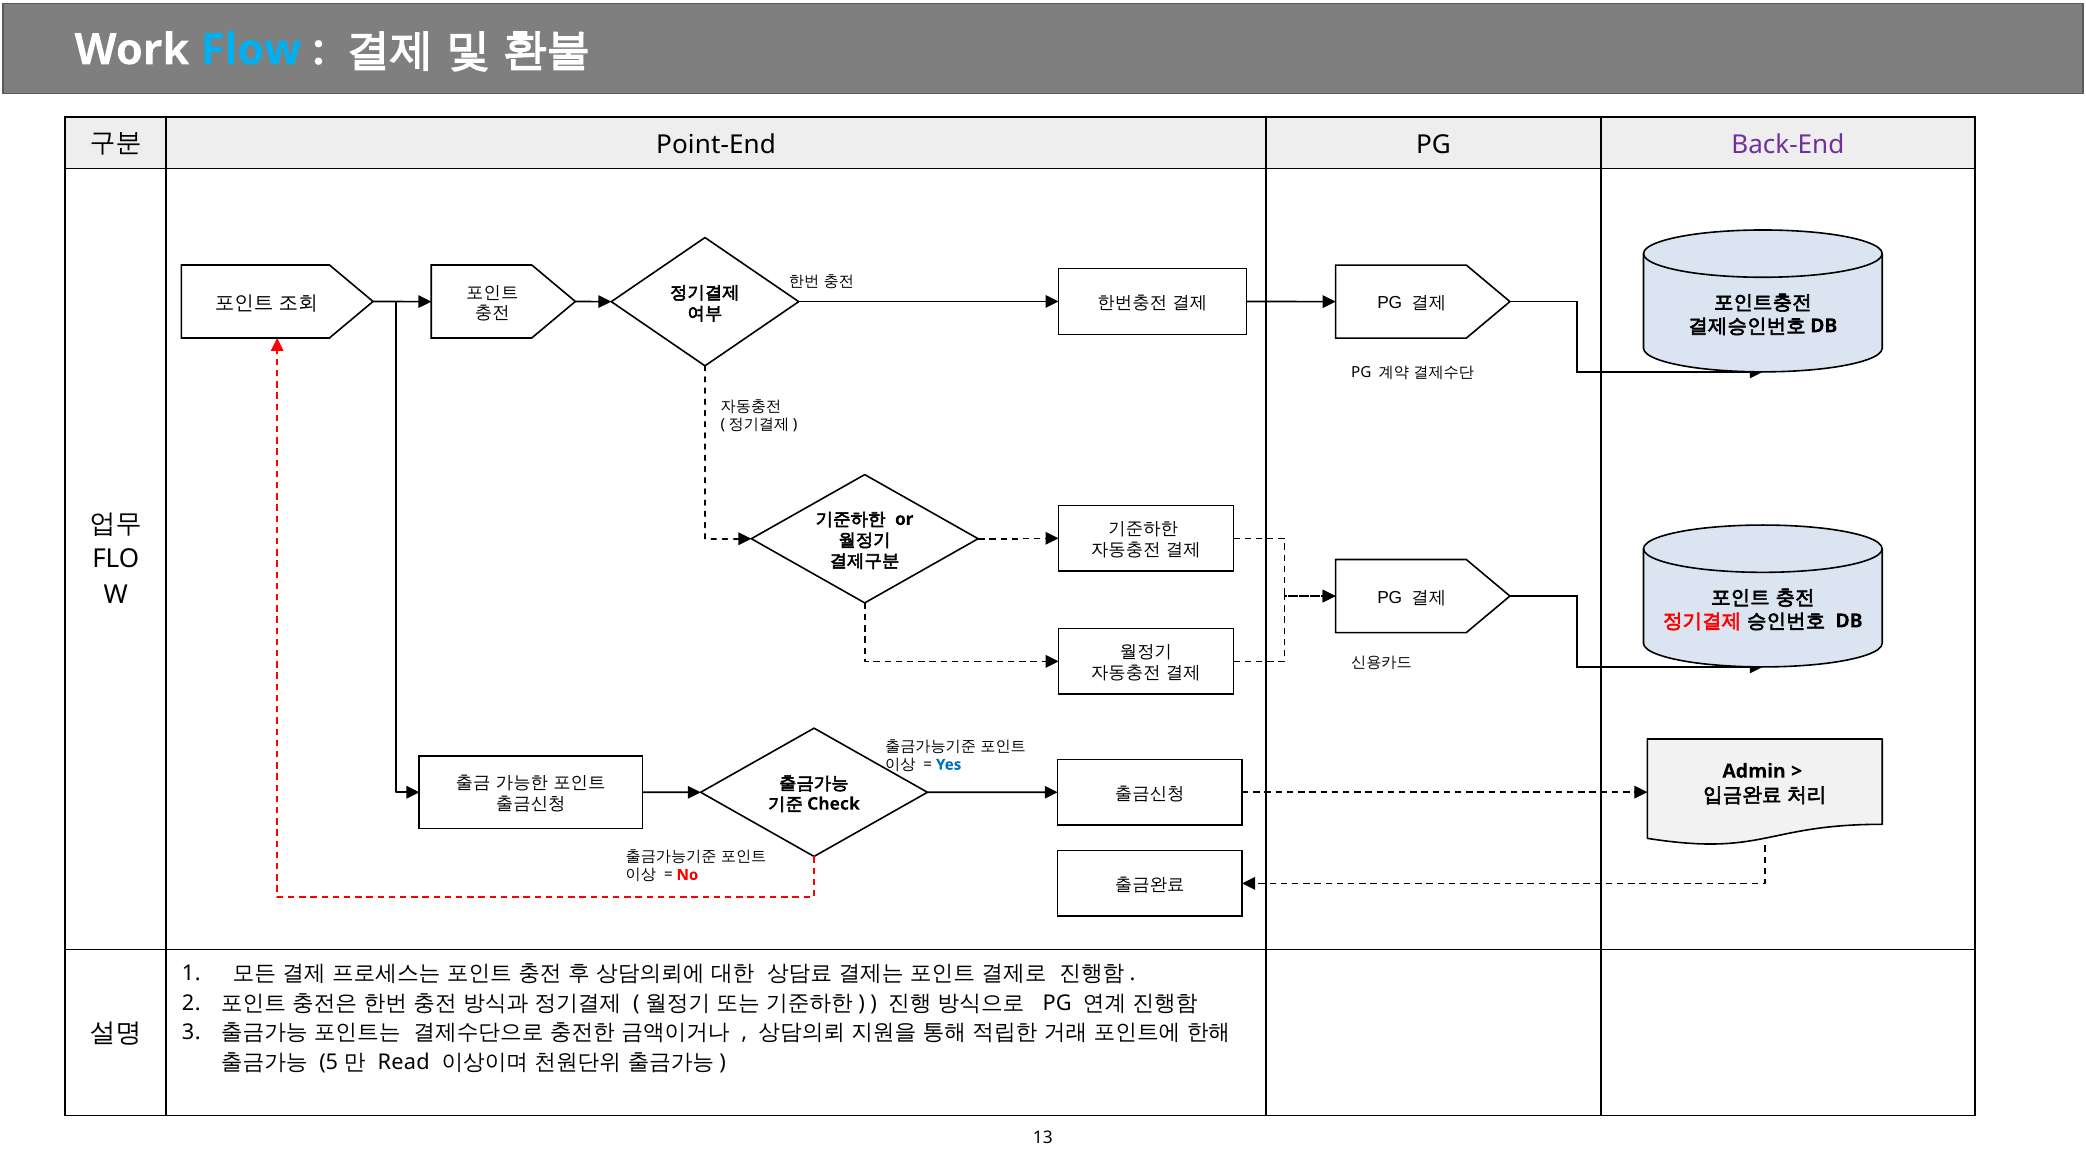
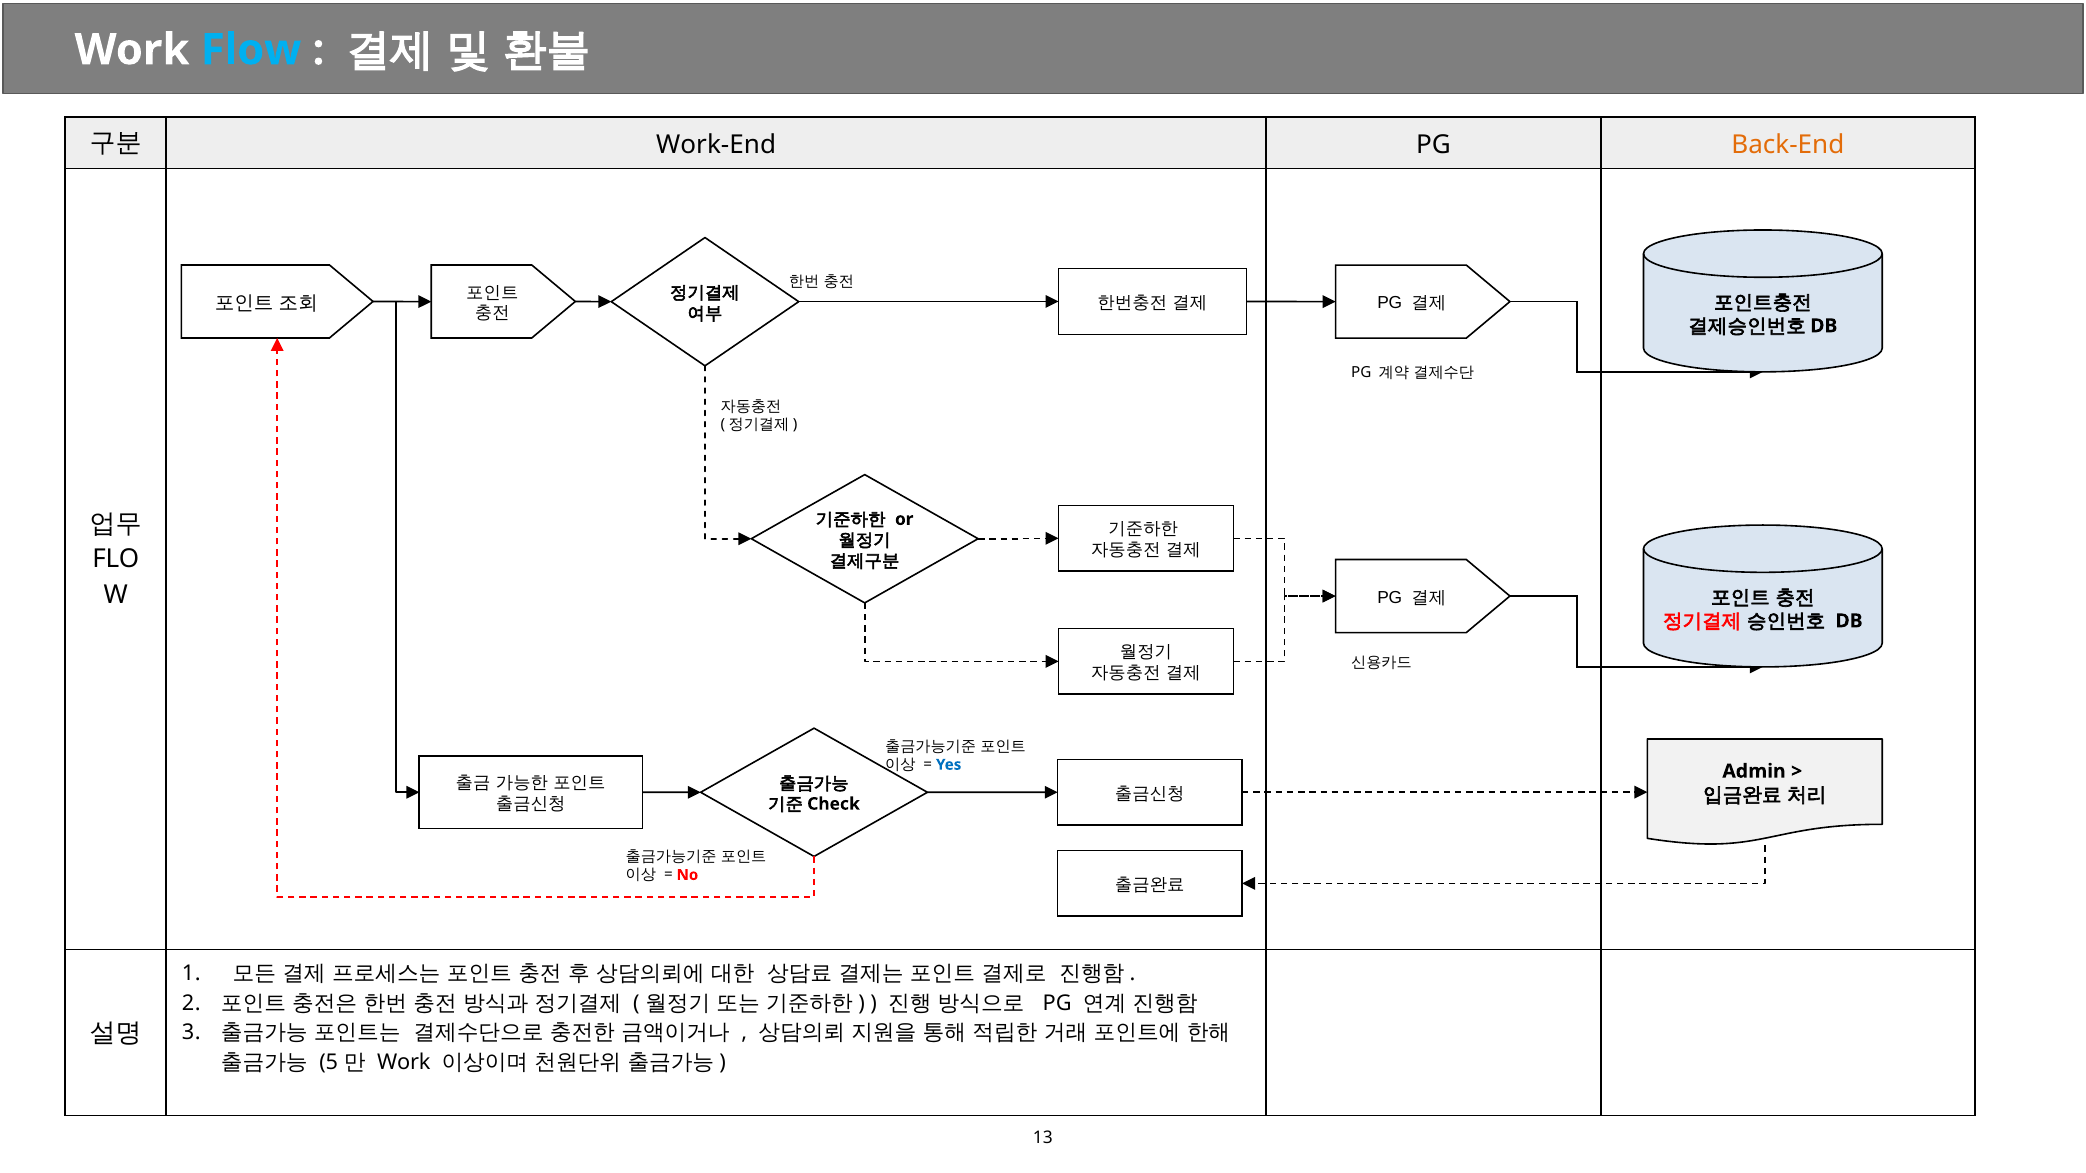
Point-End: Point-End -> Work-End
Back-End colour: purple -> orange
Read at (404, 1063): Read -> Work
